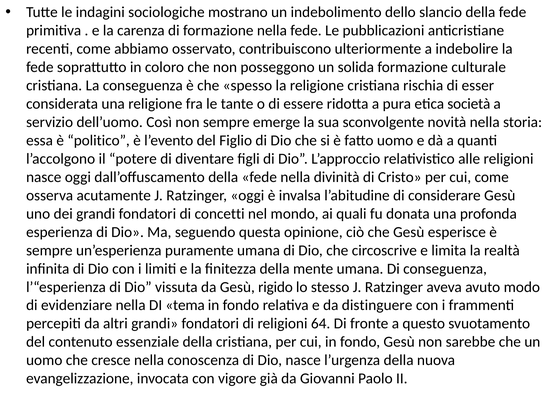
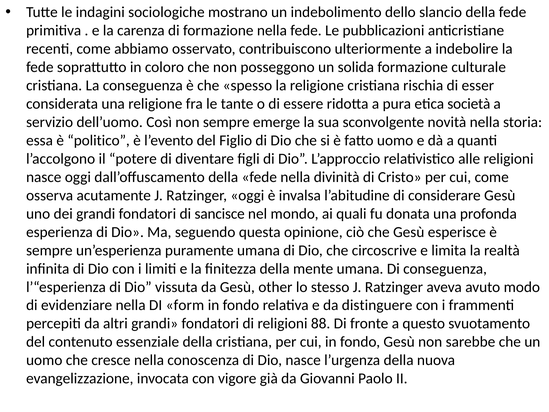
concetti: concetti -> sancisce
rigido: rigido -> other
tema: tema -> form
64: 64 -> 88
